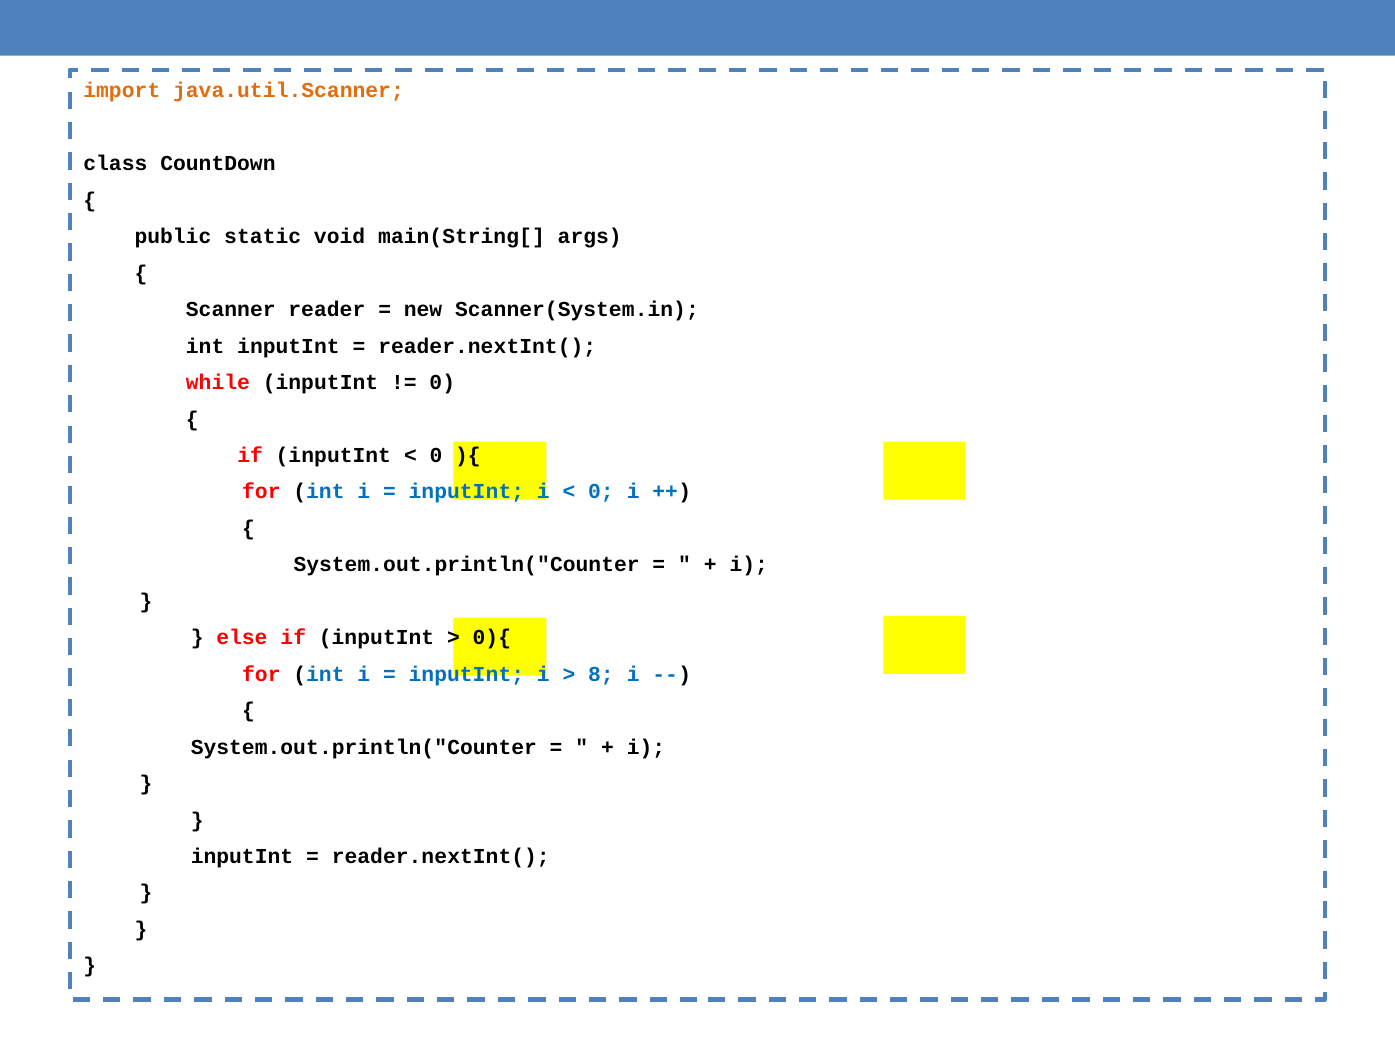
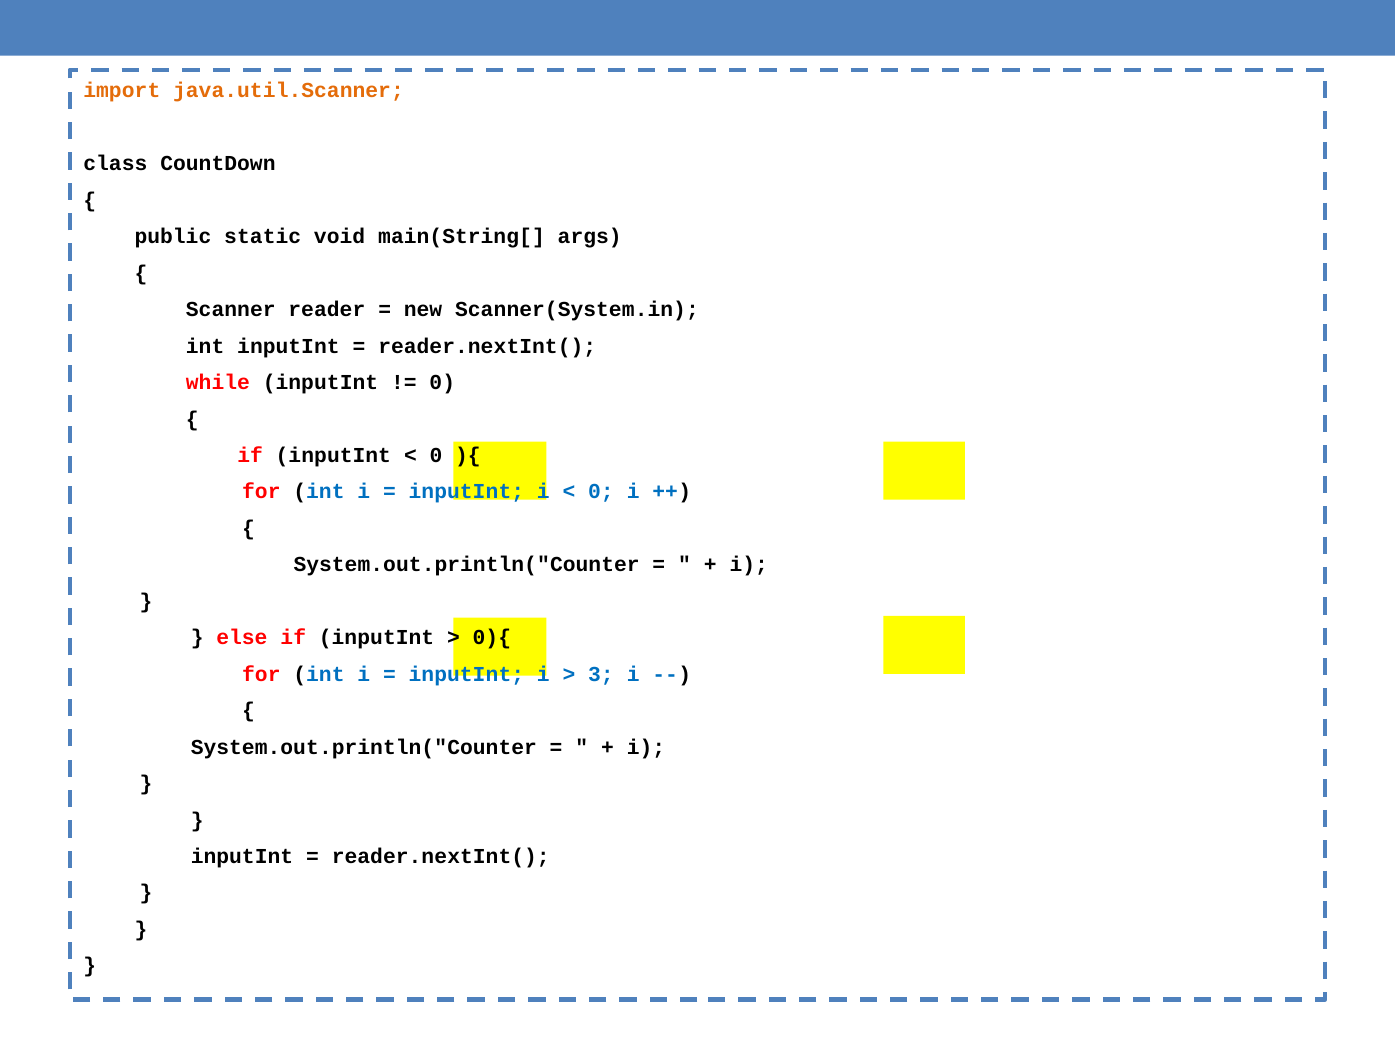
8: 8 -> 3
